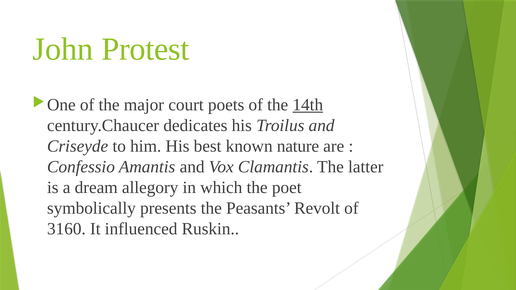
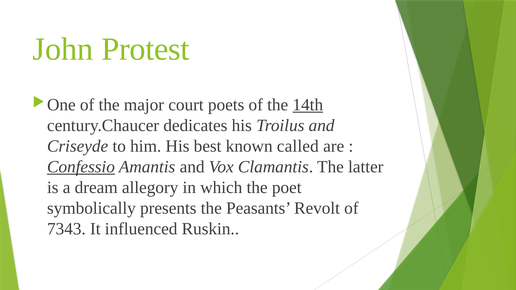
nature: nature -> called
Confessio underline: none -> present
3160: 3160 -> 7343
